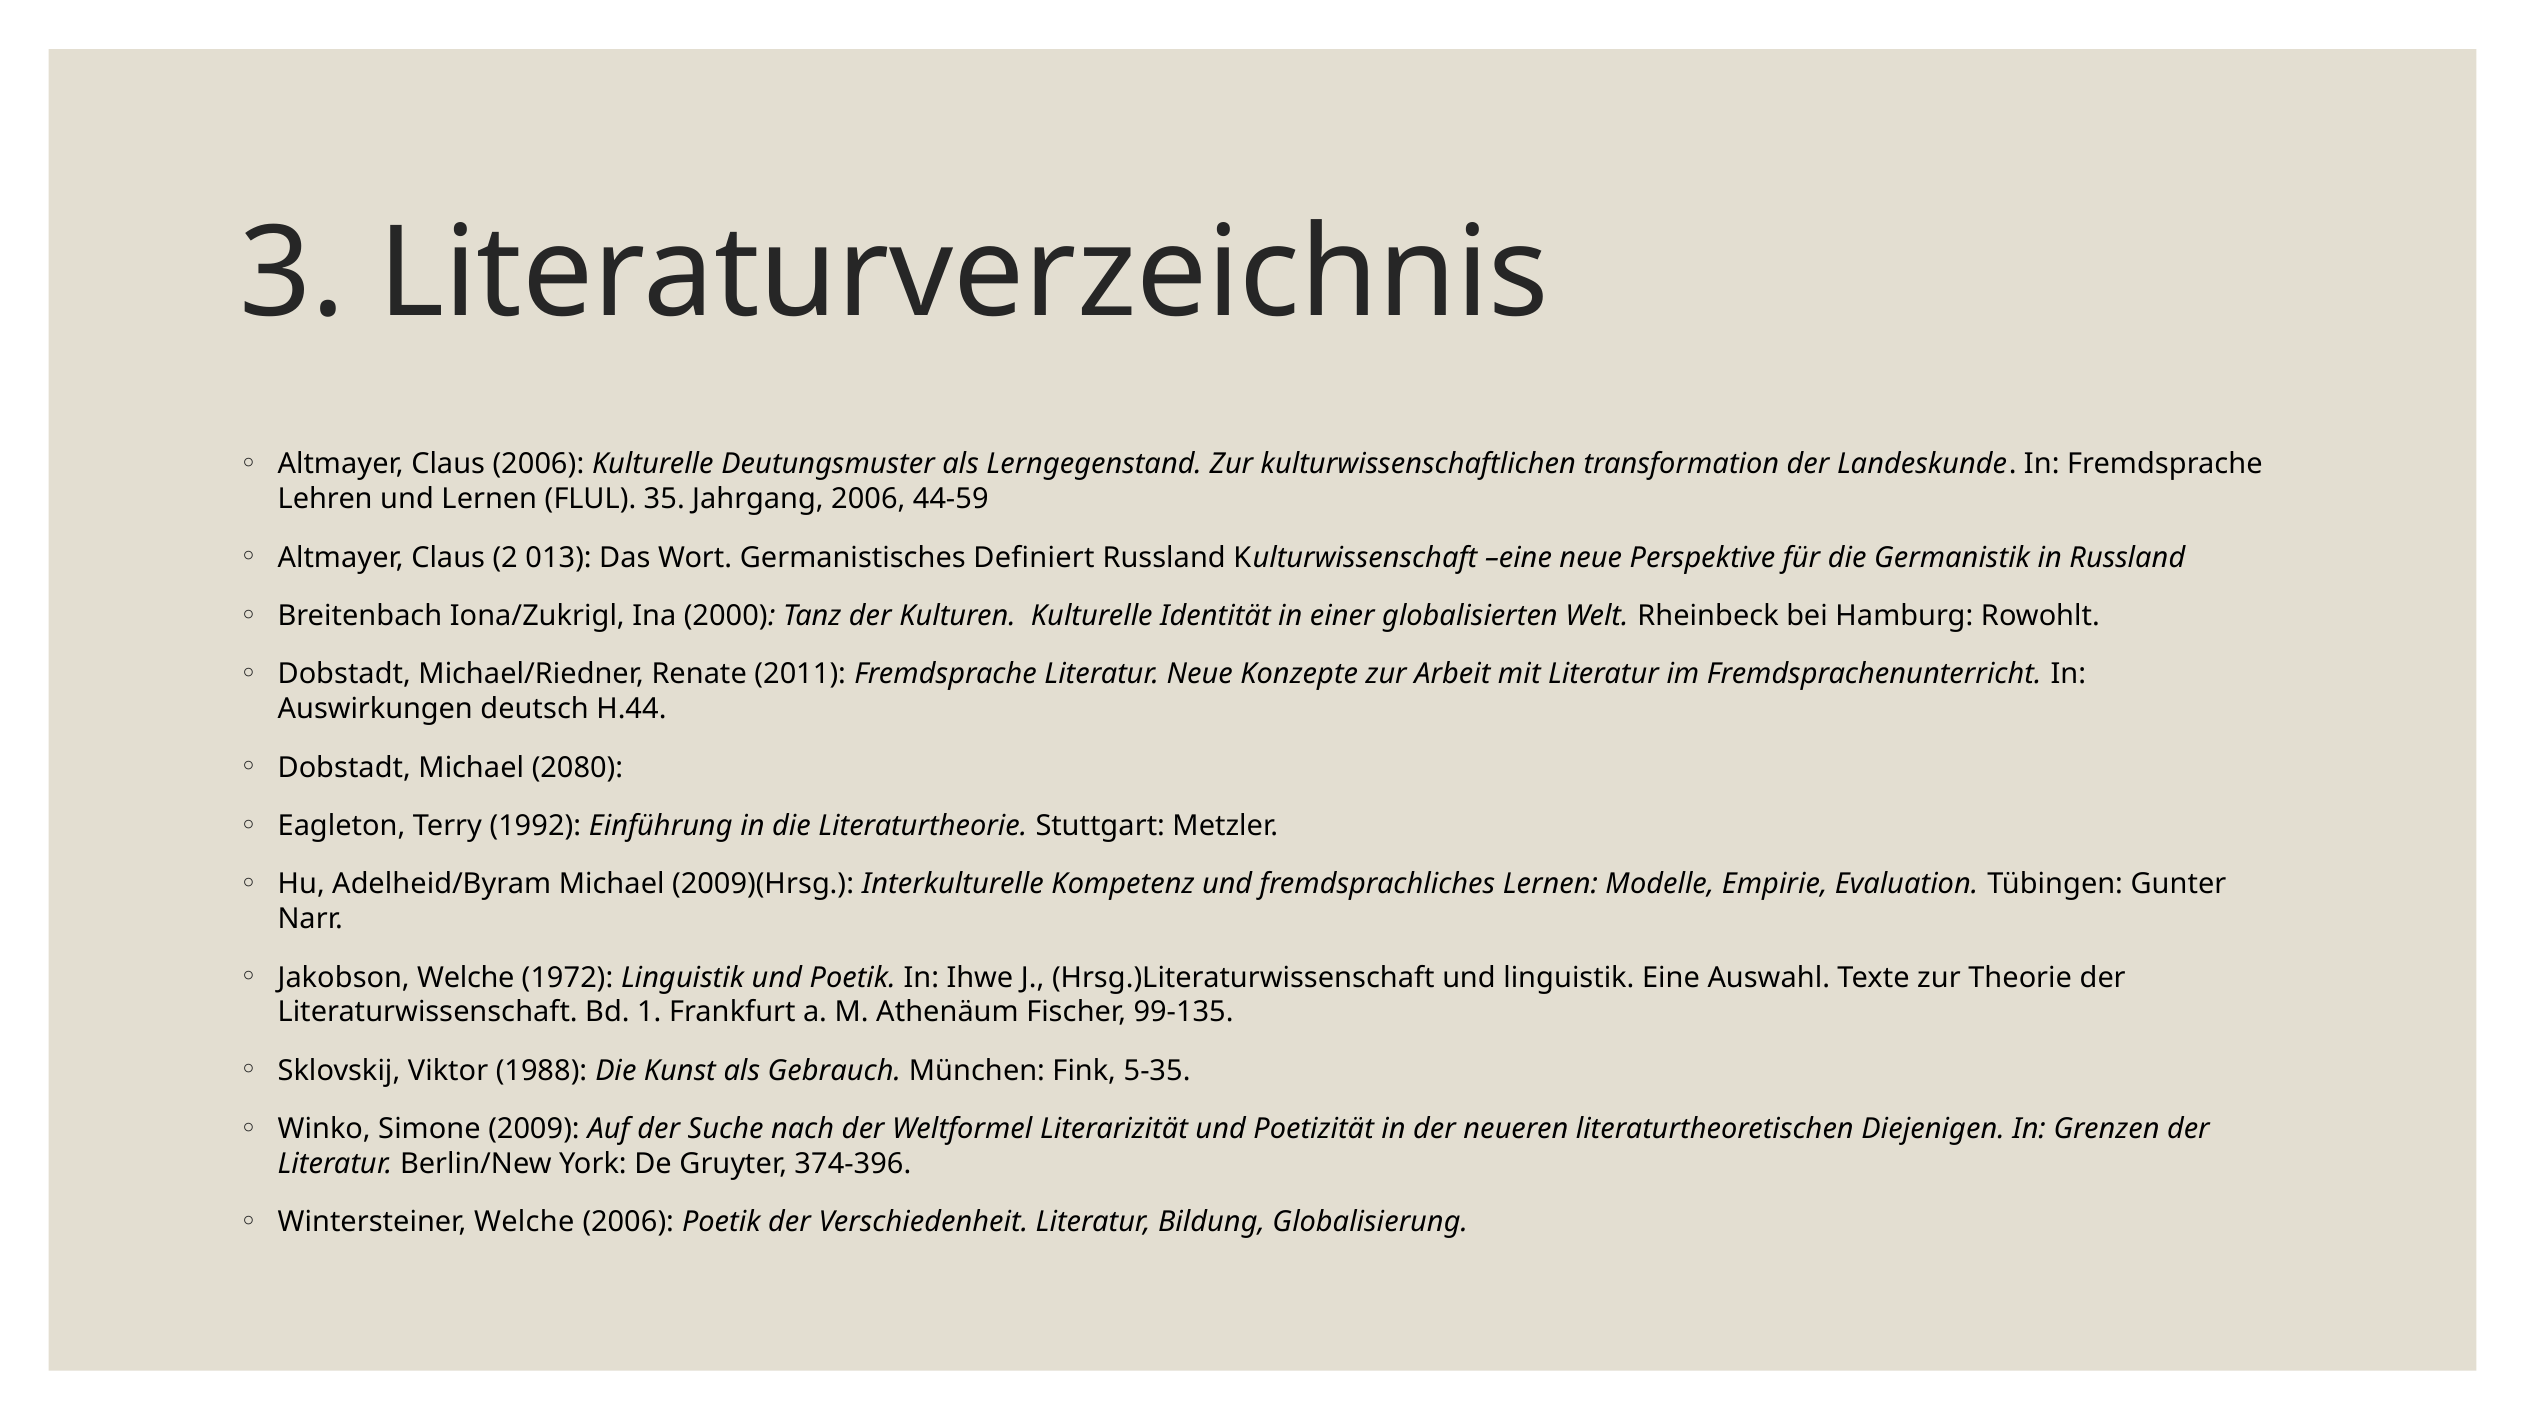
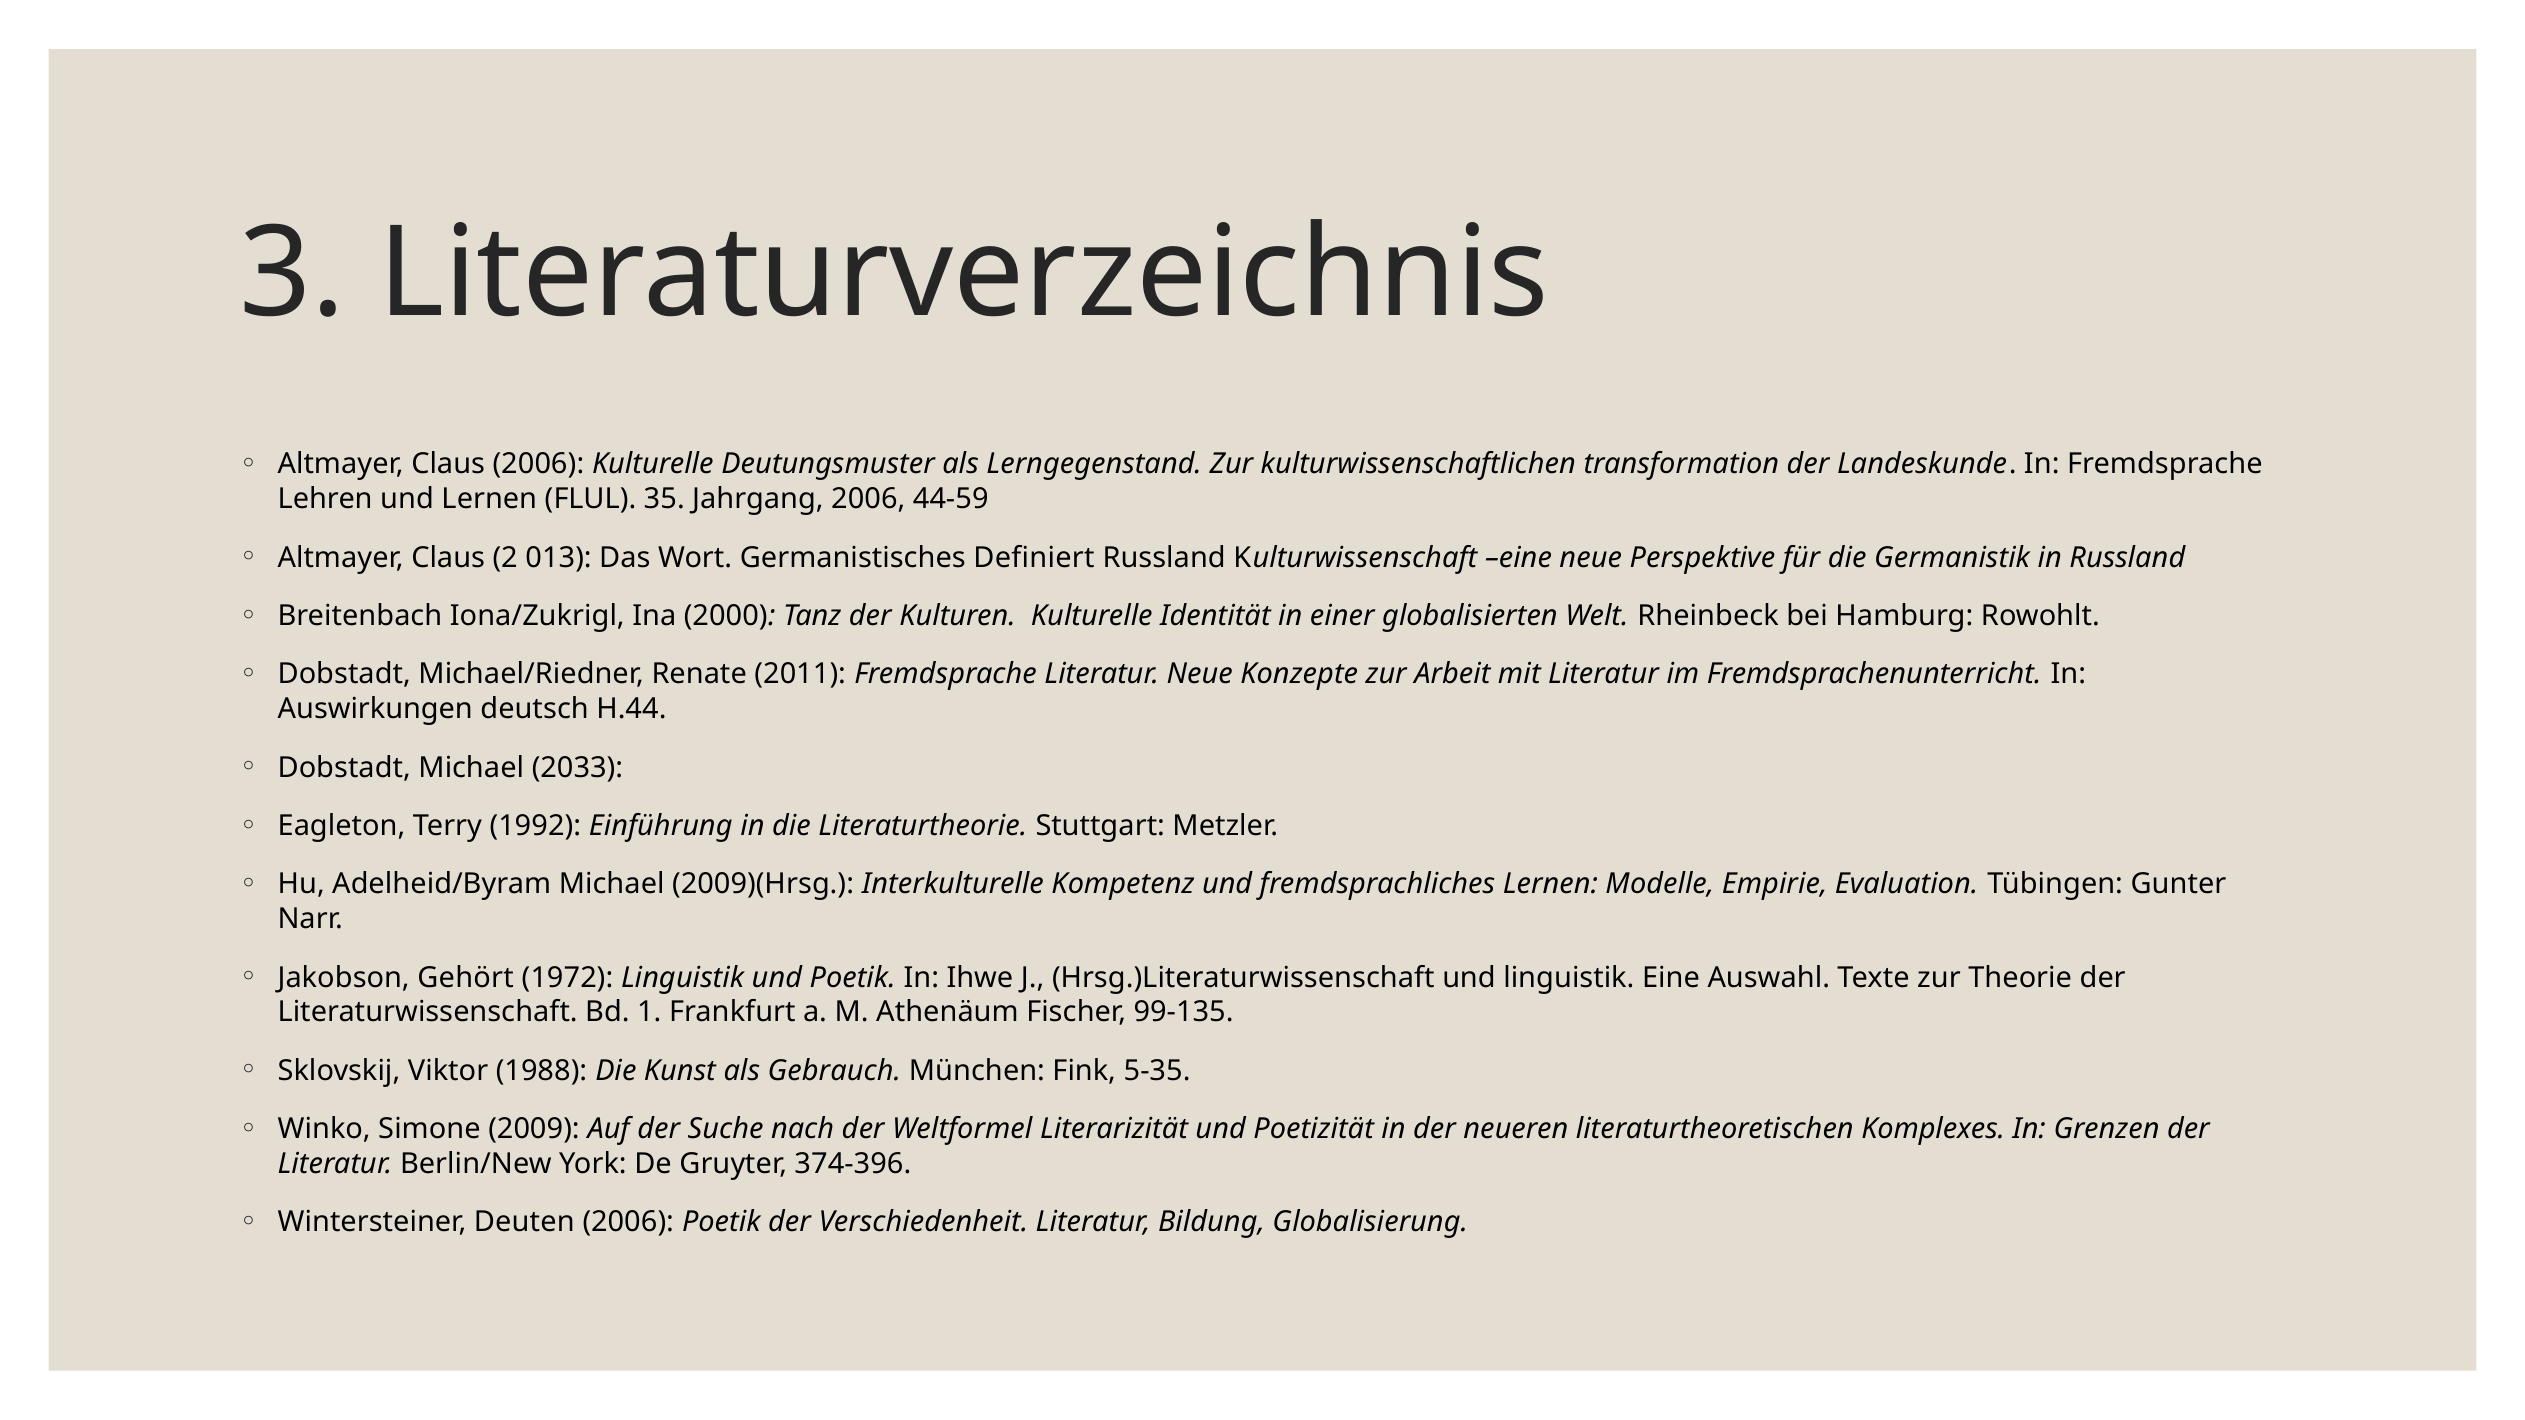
2080: 2080 -> 2033
Jakobson Welche: Welche -> Gehört
Diejenigen: Diejenigen -> Komplexes
Wintersteiner Welche: Welche -> Deuten
